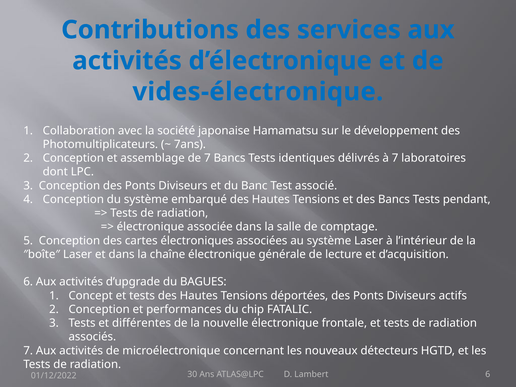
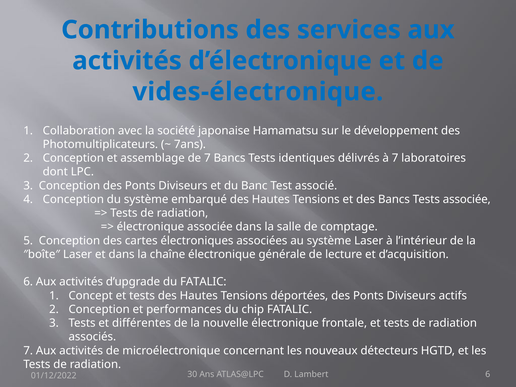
Tests pendant: pendant -> associée
du BAGUES: BAGUES -> FATALIC
